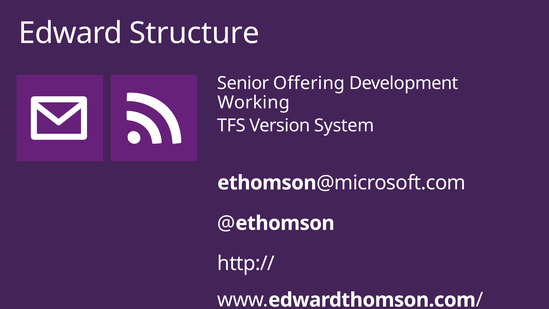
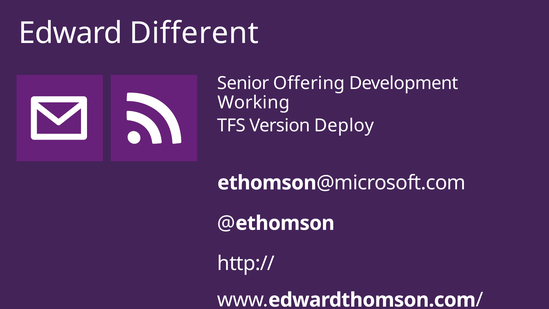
Structure: Structure -> Different
System: System -> Deploy
